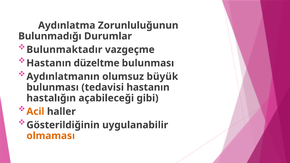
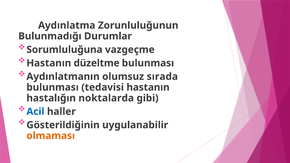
Bulunmaktadır: Bulunmaktadır -> Sorumluluğuna
büyük: büyük -> sırada
açabileceği: açabileceği -> noktalarda
Acil colour: orange -> blue
